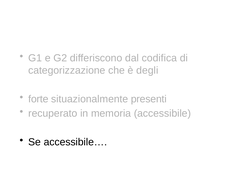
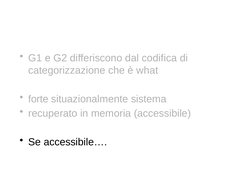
degli: degli -> what
presenti: presenti -> sistema
